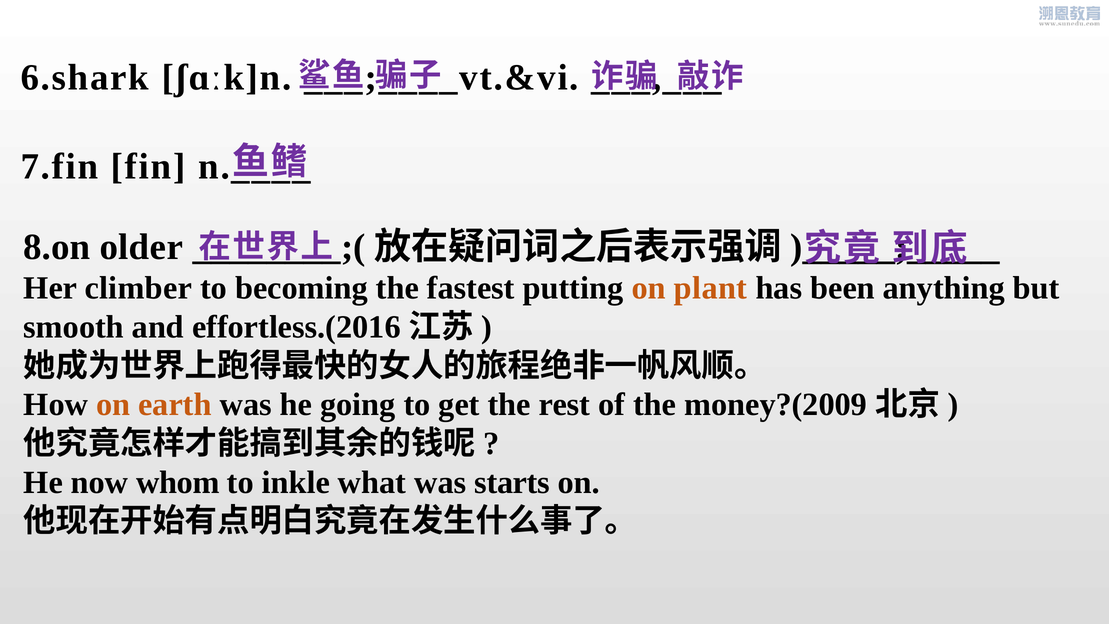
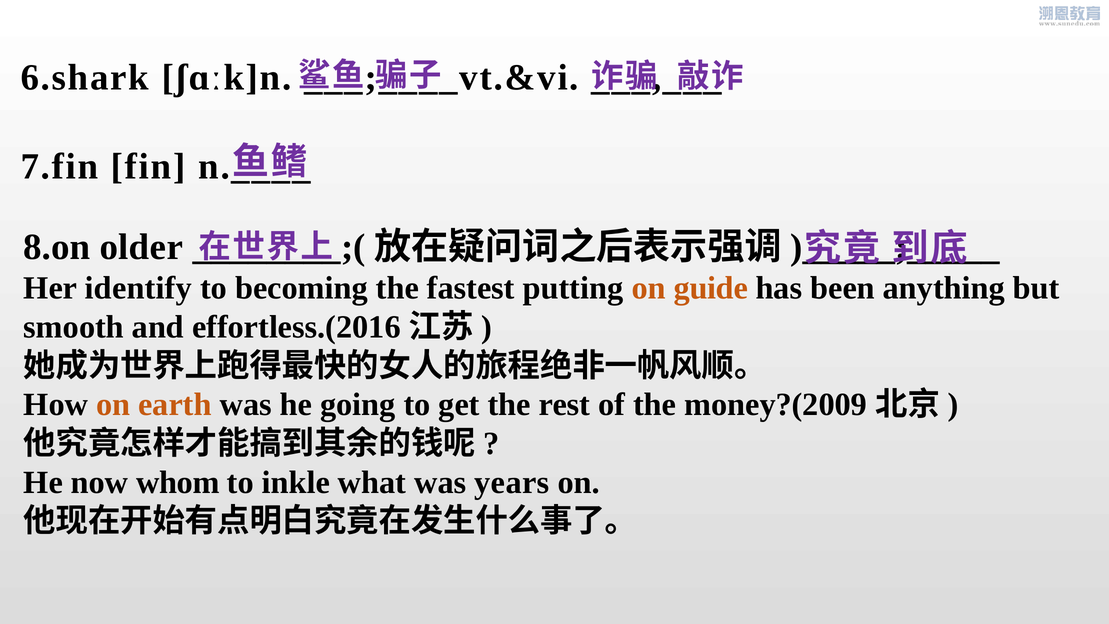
climber: climber -> identify
plant: plant -> guide
starts: starts -> years
